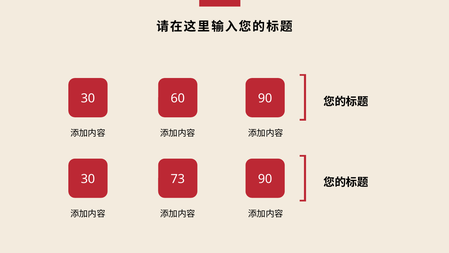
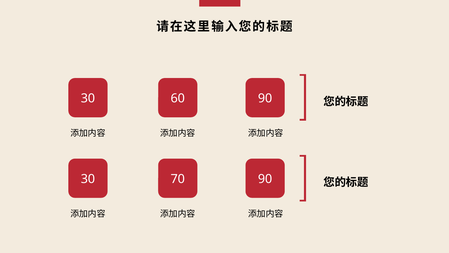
73: 73 -> 70
